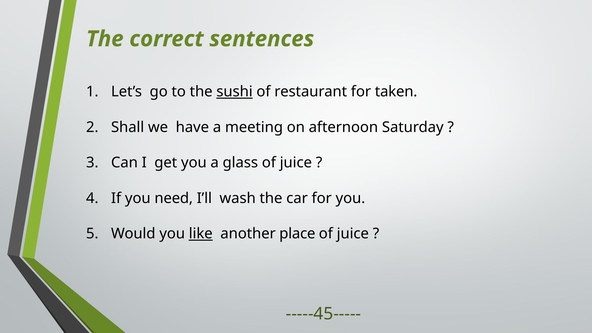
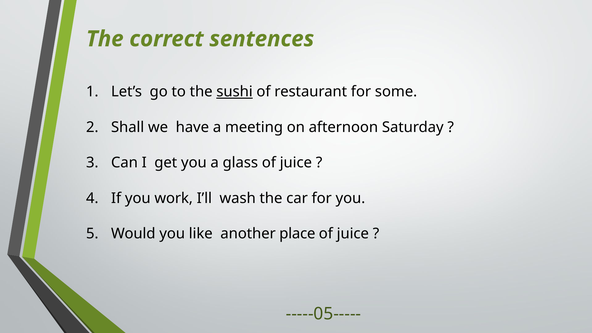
taken: taken -> some
need: need -> work
like underline: present -> none
-----45-----: -----45----- -> -----05-----
